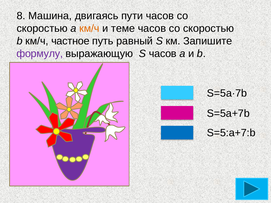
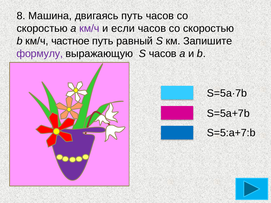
двигаясь пути: пути -> путь
км/ч at (89, 28) colour: orange -> purple
теме: теме -> если
